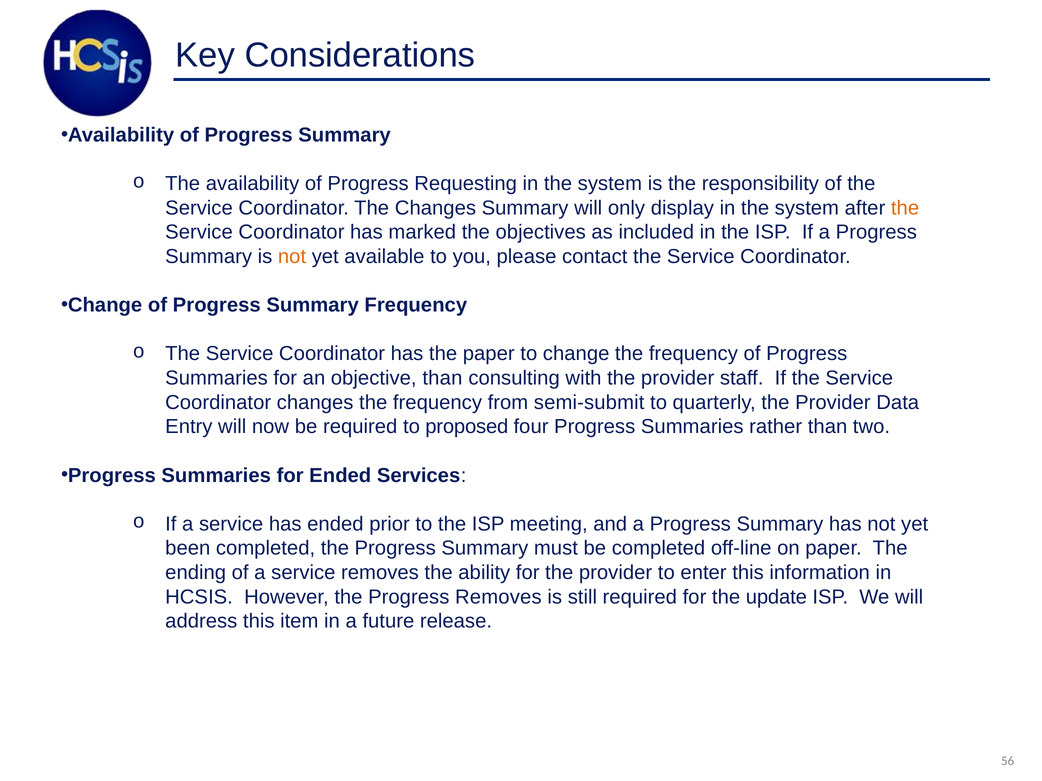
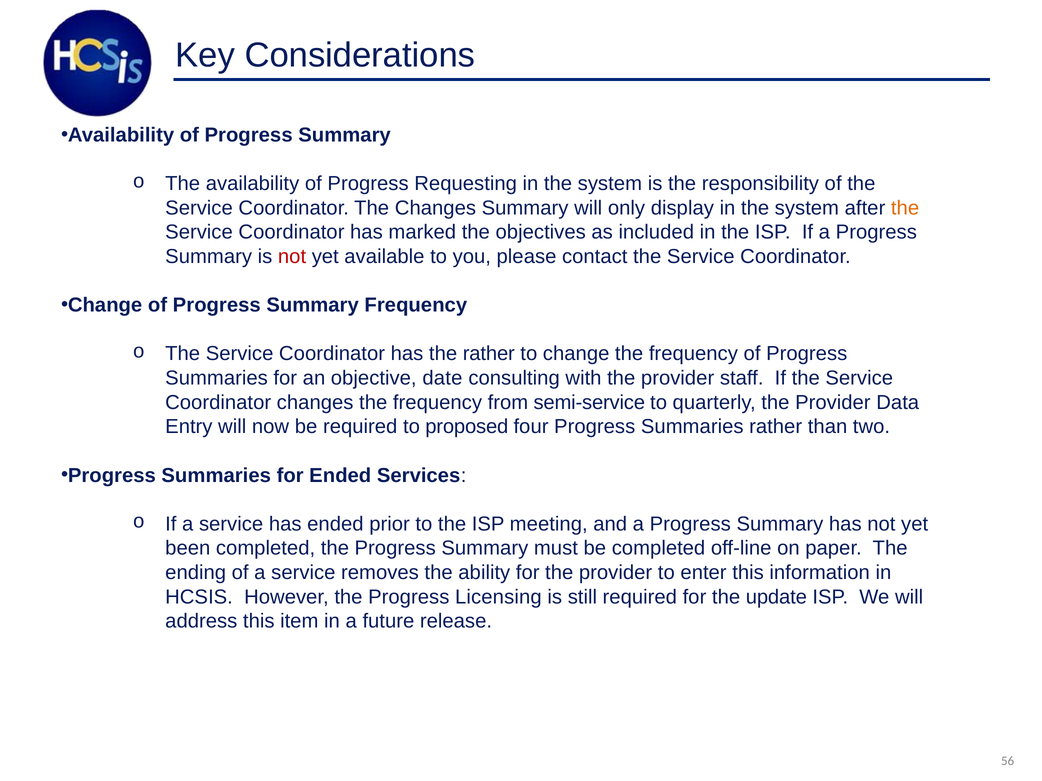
not at (292, 257) colour: orange -> red
the paper: paper -> rather
objective than: than -> date
semi-submit: semi-submit -> semi-service
Progress Removes: Removes -> Licensing
